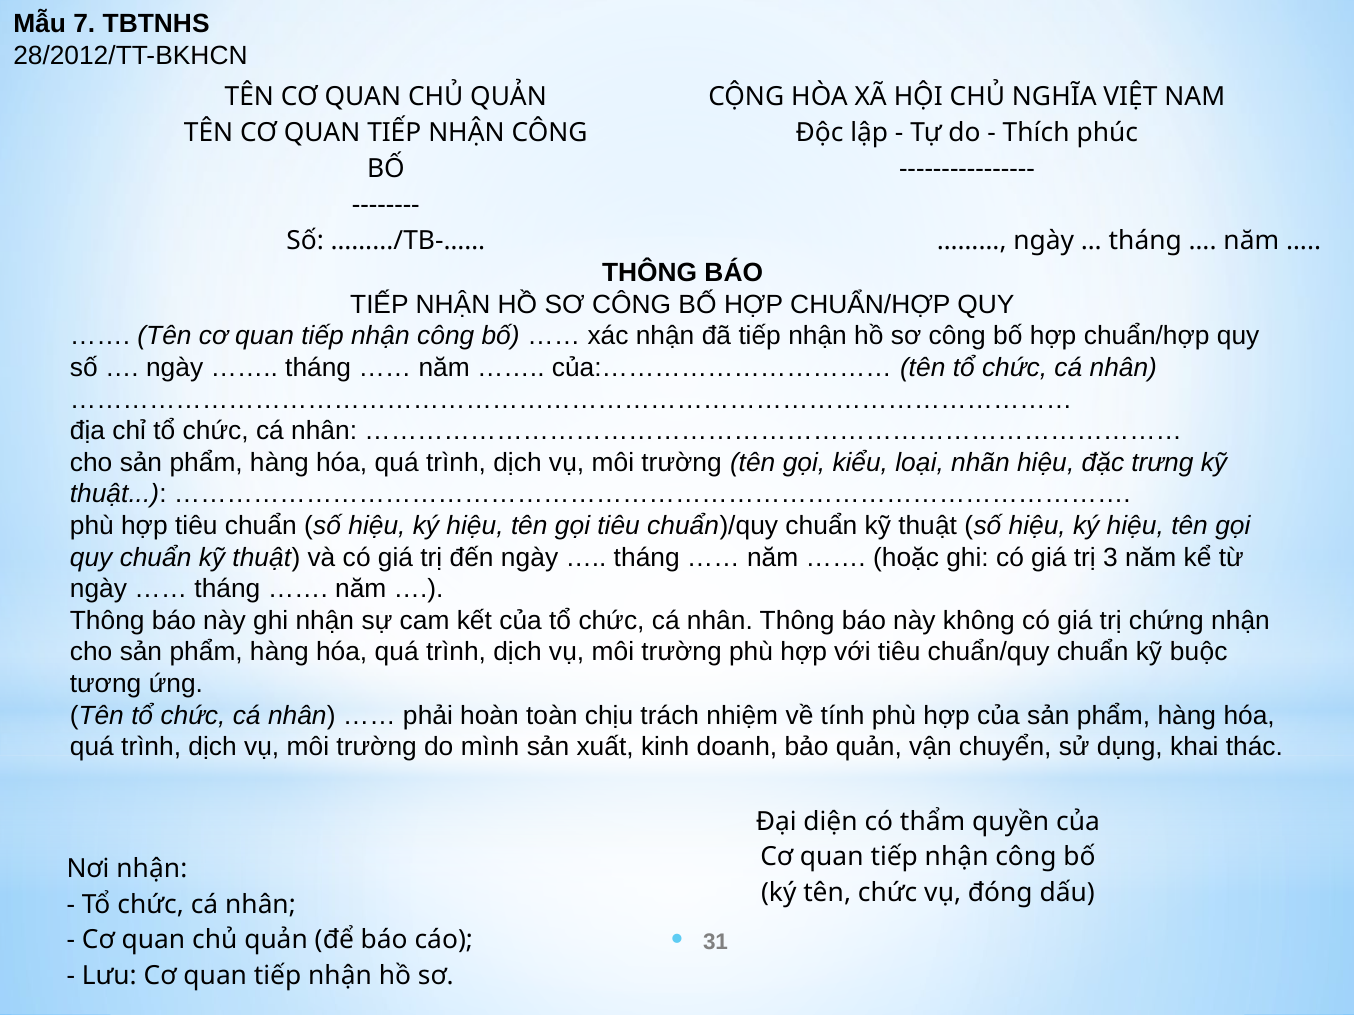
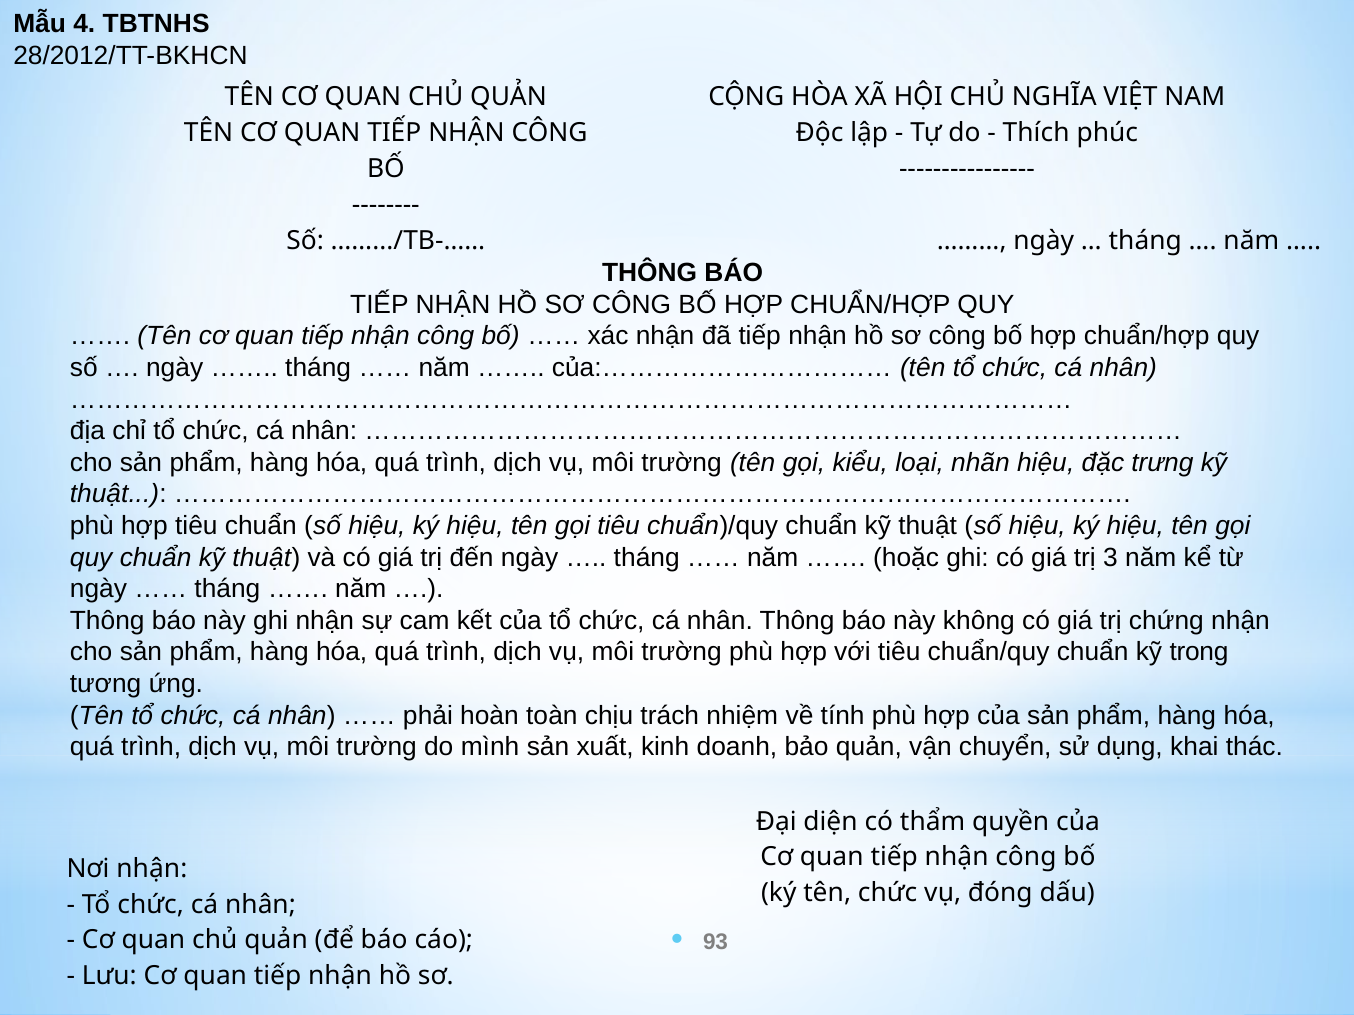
7: 7 -> 4
buộc: buộc -> trong
31: 31 -> 93
